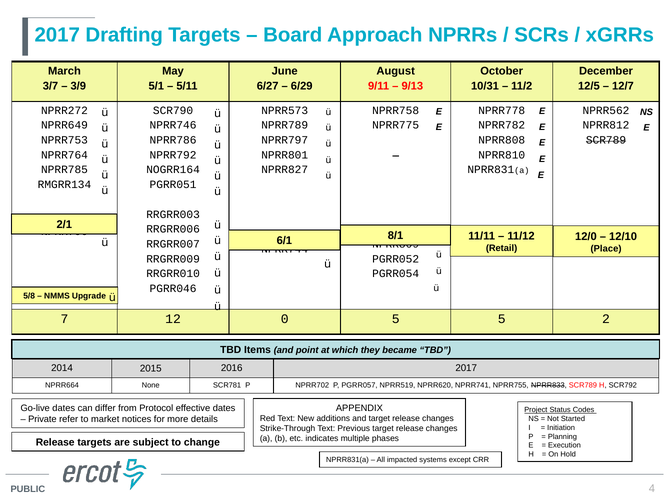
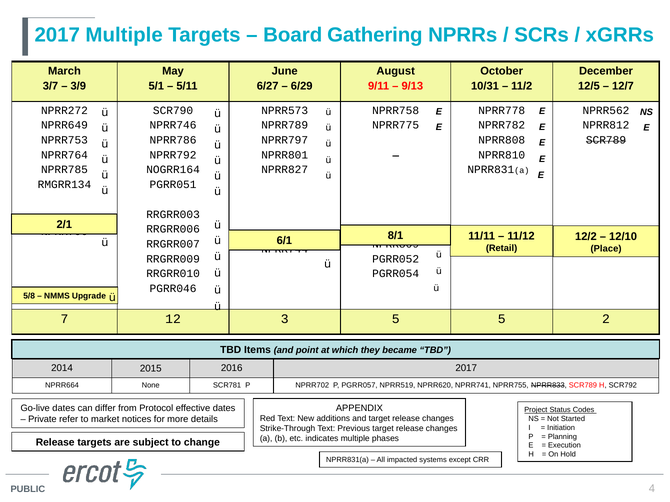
2017 Drafting: Drafting -> Multiple
Approach: Approach -> Gathering
12/0: 12/0 -> 12/2
0: 0 -> 3
